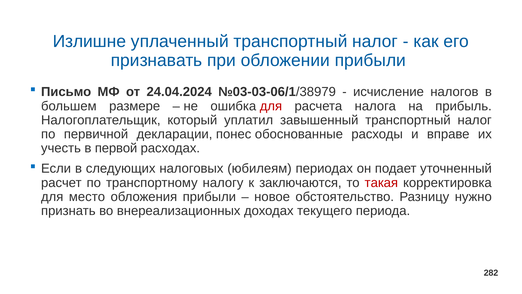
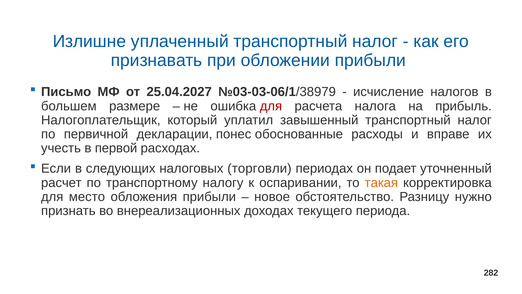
24.04.2024: 24.04.2024 -> 25.04.2027
юбилеям: юбилеям -> торговли
заключаются: заключаются -> оспаривании
такая colour: red -> orange
